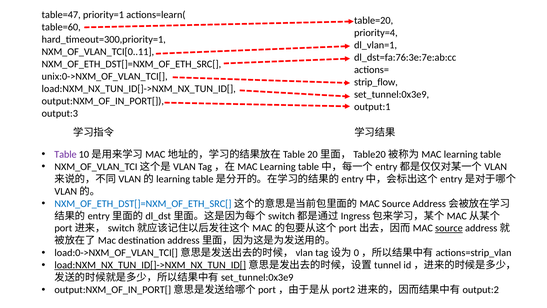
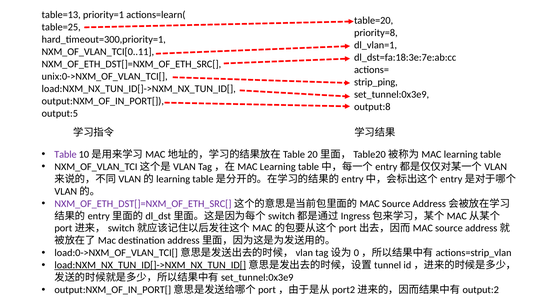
table=47: table=47 -> table=13
table=60: table=60 -> table=25
priority=4: priority=4 -> priority=8
dl_dst=fa:76:3e:7e:ab:cc: dl_dst=fa:76:3e:7e:ab:cc -> dl_dst=fa:18:3e:7e:ab:cc
strip_flow: strip_flow -> strip_ping
output:1: output:1 -> output:8
output:3: output:3 -> output:5
NXM_OF_ETH_DST[]=NXM_OF_ETH_SRC[ at (143, 203) colour: blue -> purple
source at (449, 228) underline: present -> none
